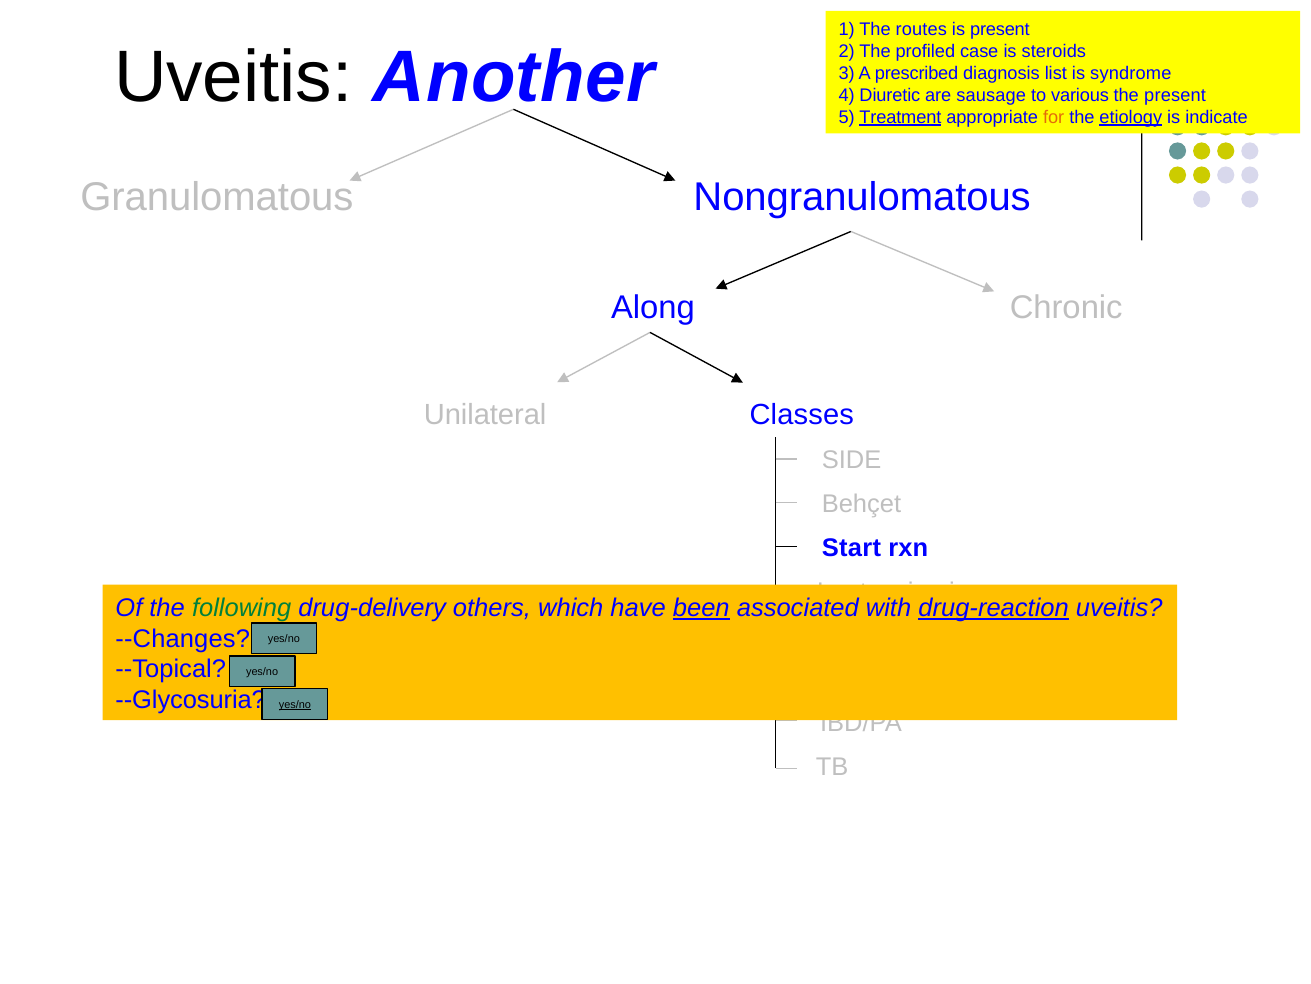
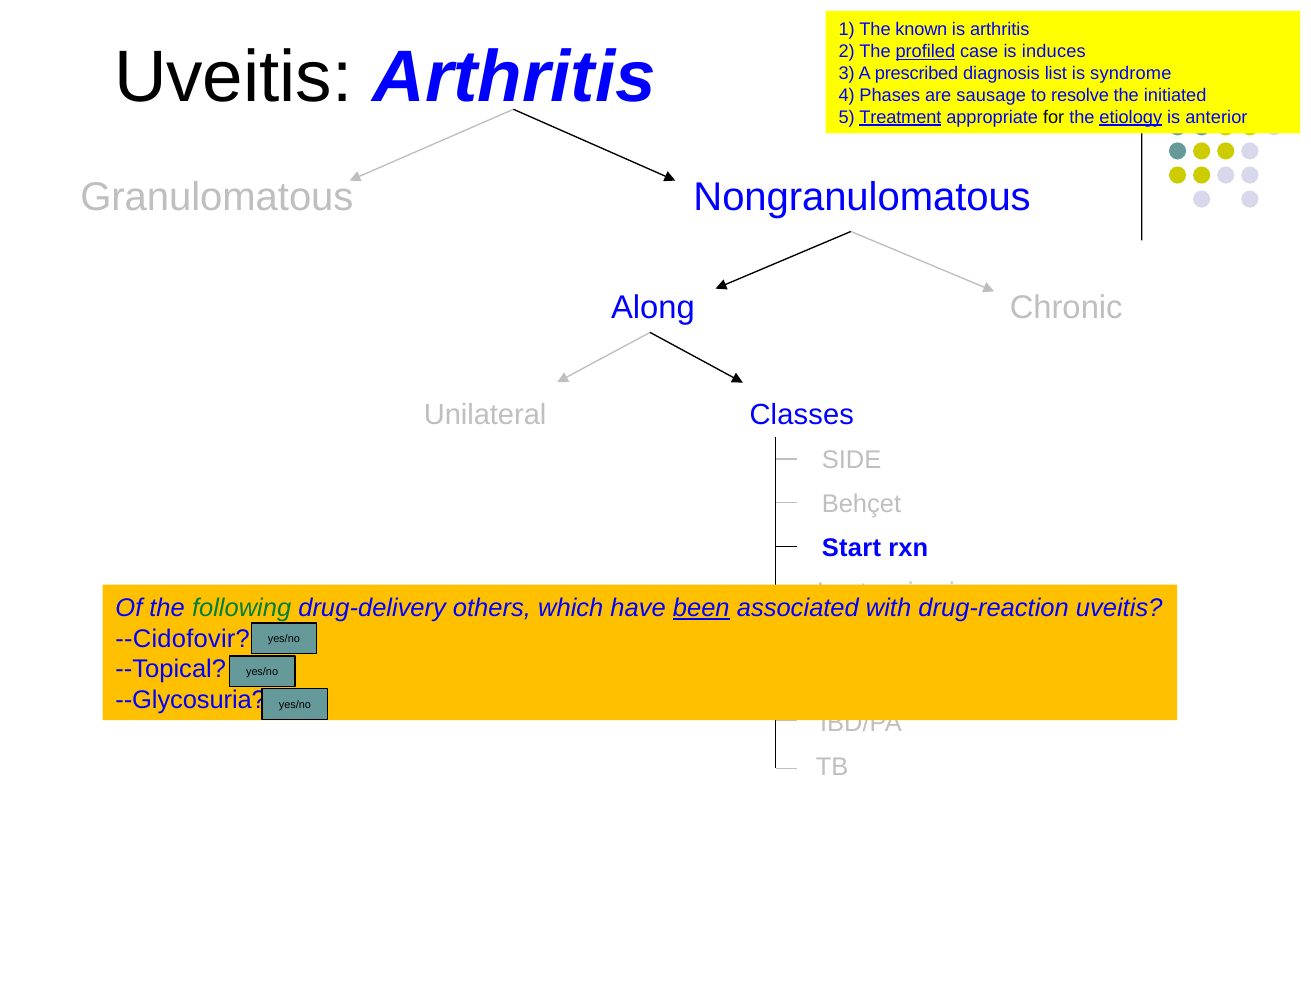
routes: routes -> known
is present: present -> arthritis
profiled underline: none -> present
steroids: steroids -> induces
Uveitis Another: Another -> Arthritis
Diuretic: Diuretic -> Phases
various: various -> resolve
the present: present -> initiated
for colour: orange -> black
indicate: indicate -> anterior
drug-reaction underline: present -> none
--Changes: --Changes -> --Cidofovir
yes/no at (295, 704) underline: present -> none
